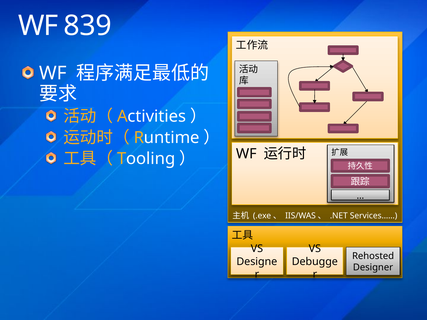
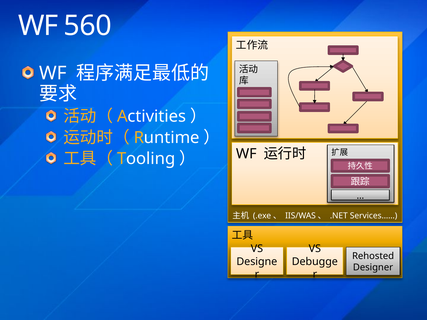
839: 839 -> 560
